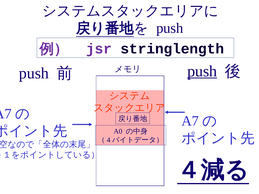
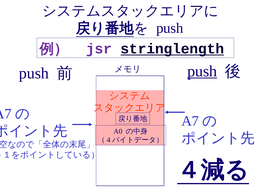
stringlength underline: none -> present
